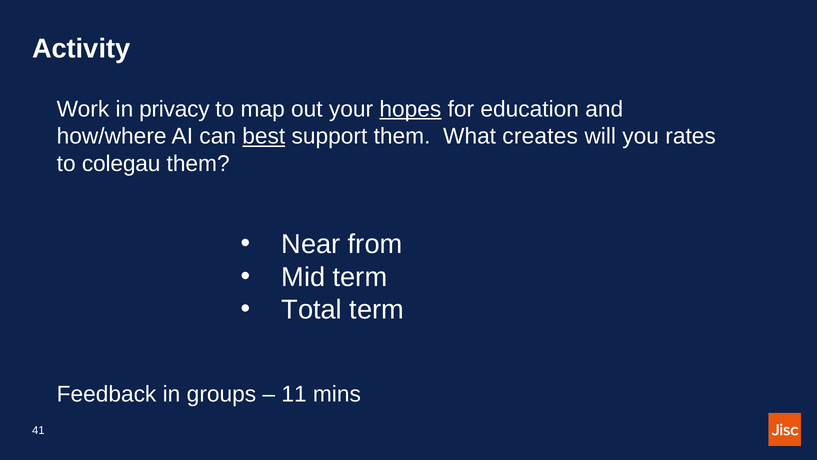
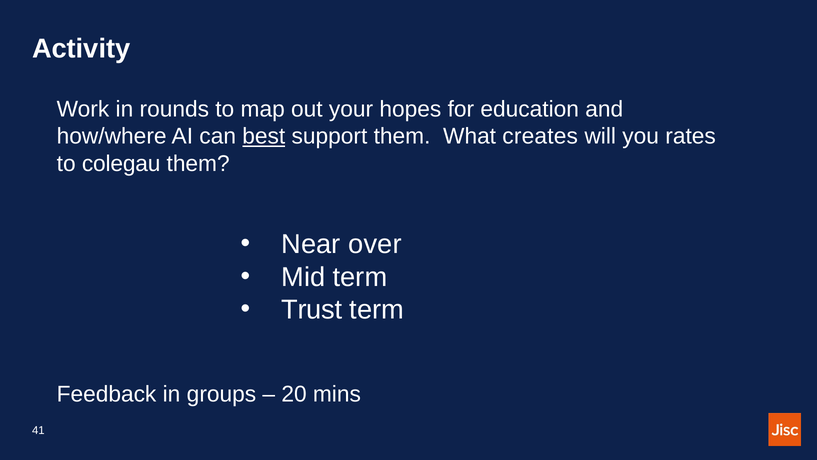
privacy: privacy -> rounds
hopes underline: present -> none
from: from -> over
Total: Total -> Trust
11: 11 -> 20
